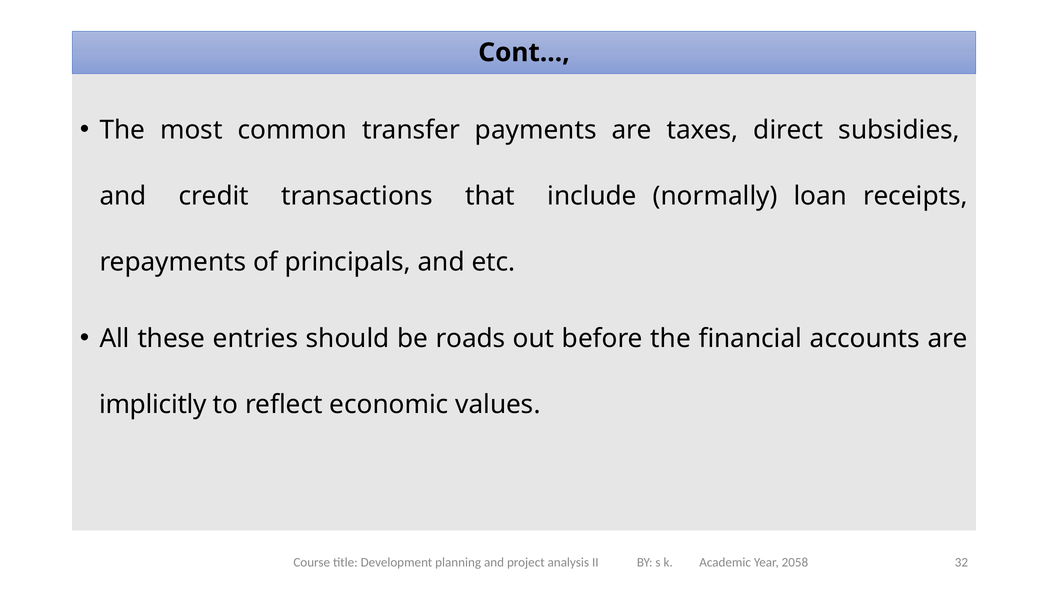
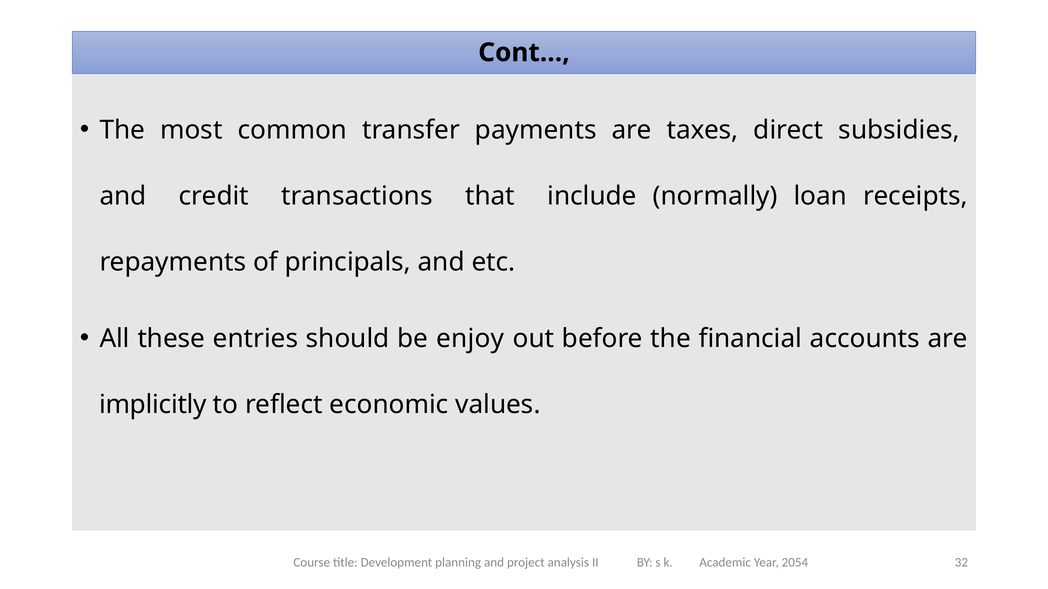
roads: roads -> enjoy
2058: 2058 -> 2054
